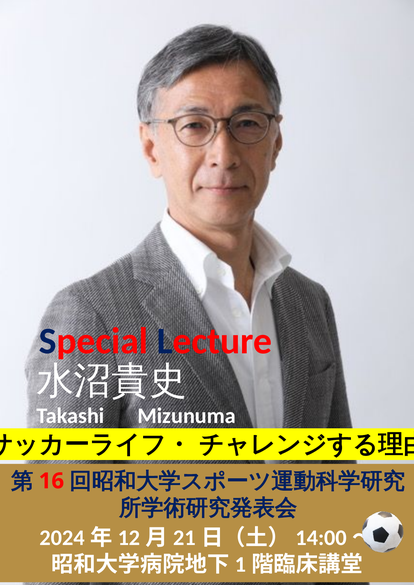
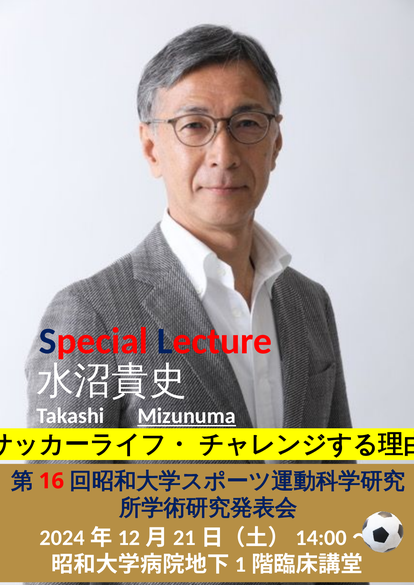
Mizunuma underline: none -> present
